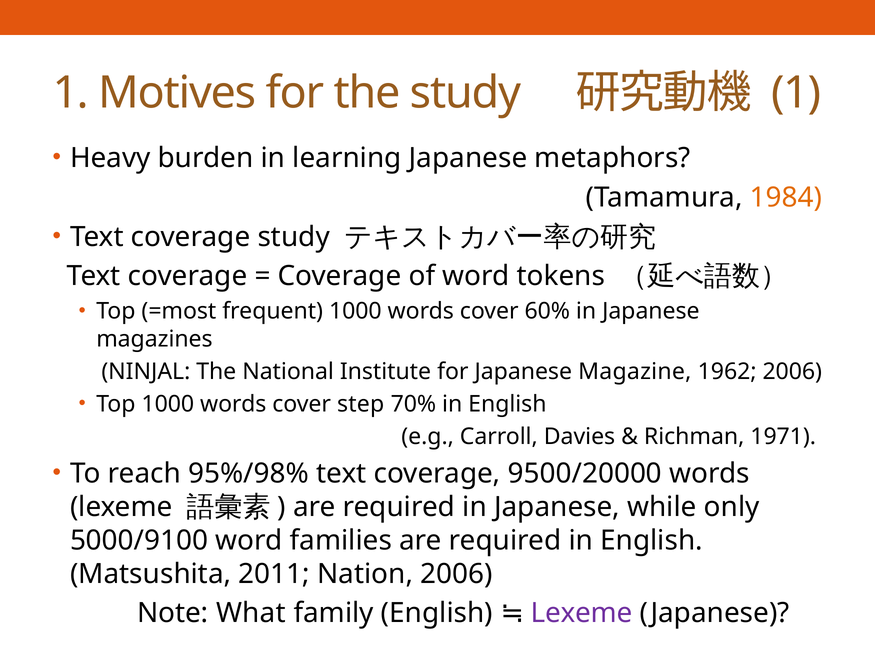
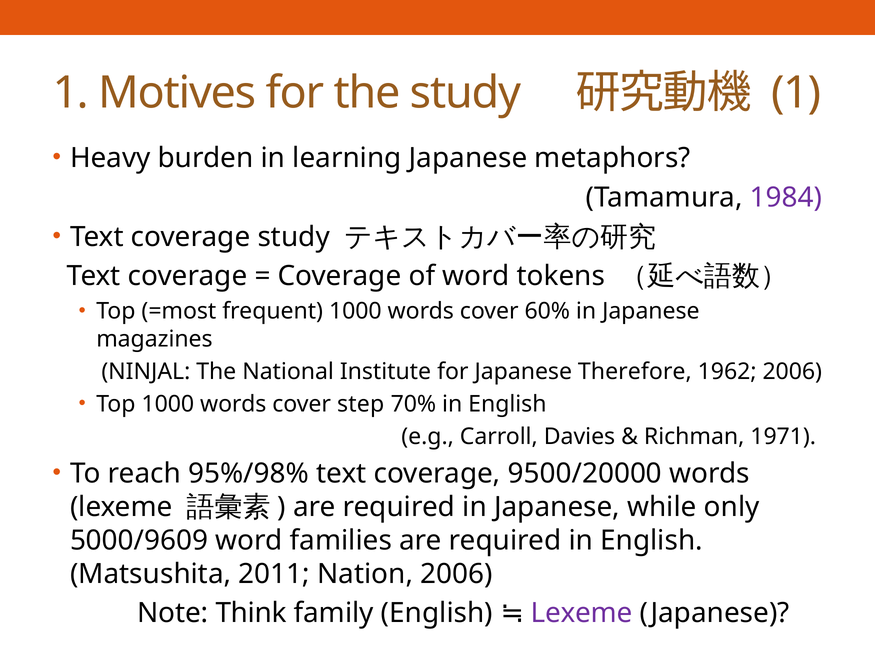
1984 colour: orange -> purple
Magazine: Magazine -> Therefore
5000/9100: 5000/9100 -> 5000/9609
What: What -> Think
